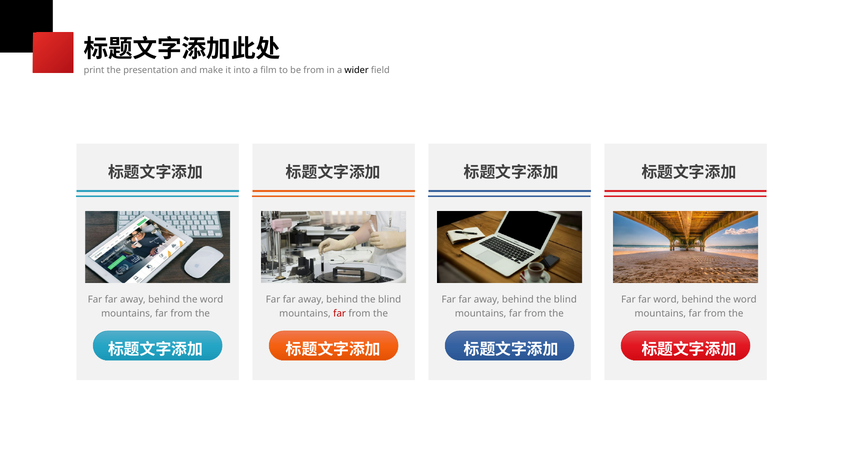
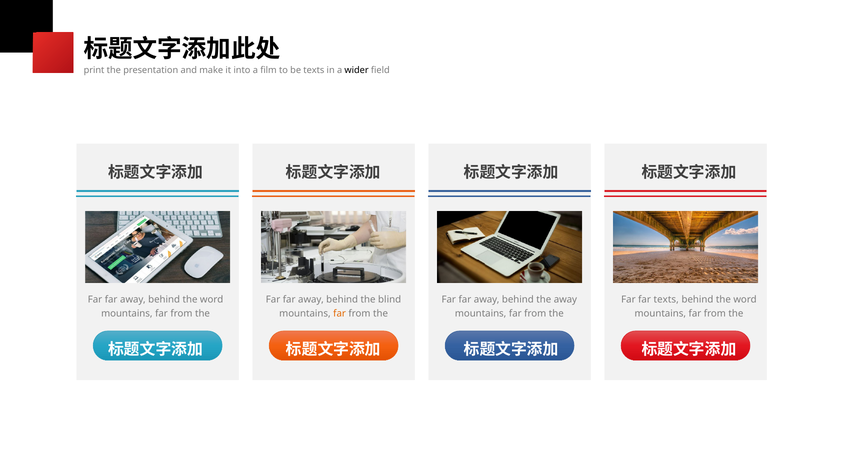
be from: from -> texts
blind at (565, 300): blind -> away
far word: word -> texts
far at (340, 314) colour: red -> orange
